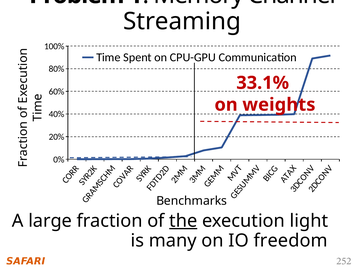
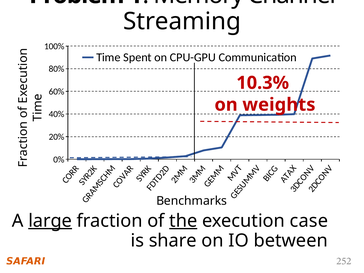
33.1%: 33.1% -> 10.3%
large underline: none -> present
light: light -> case
many: many -> share
freedom: freedom -> between
